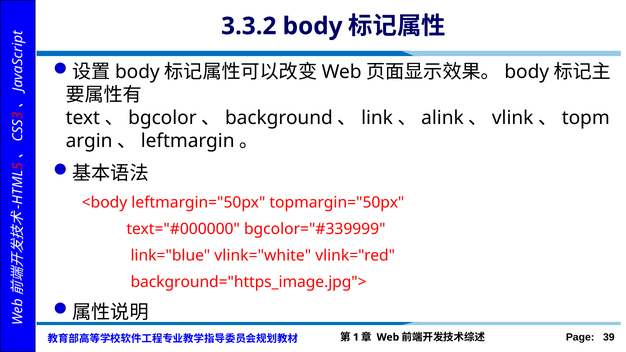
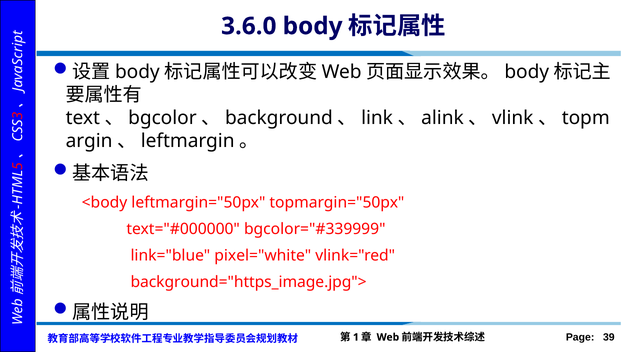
3.3.2: 3.3.2 -> 3.6.0
vlink="white: vlink="white -> pixel="white
